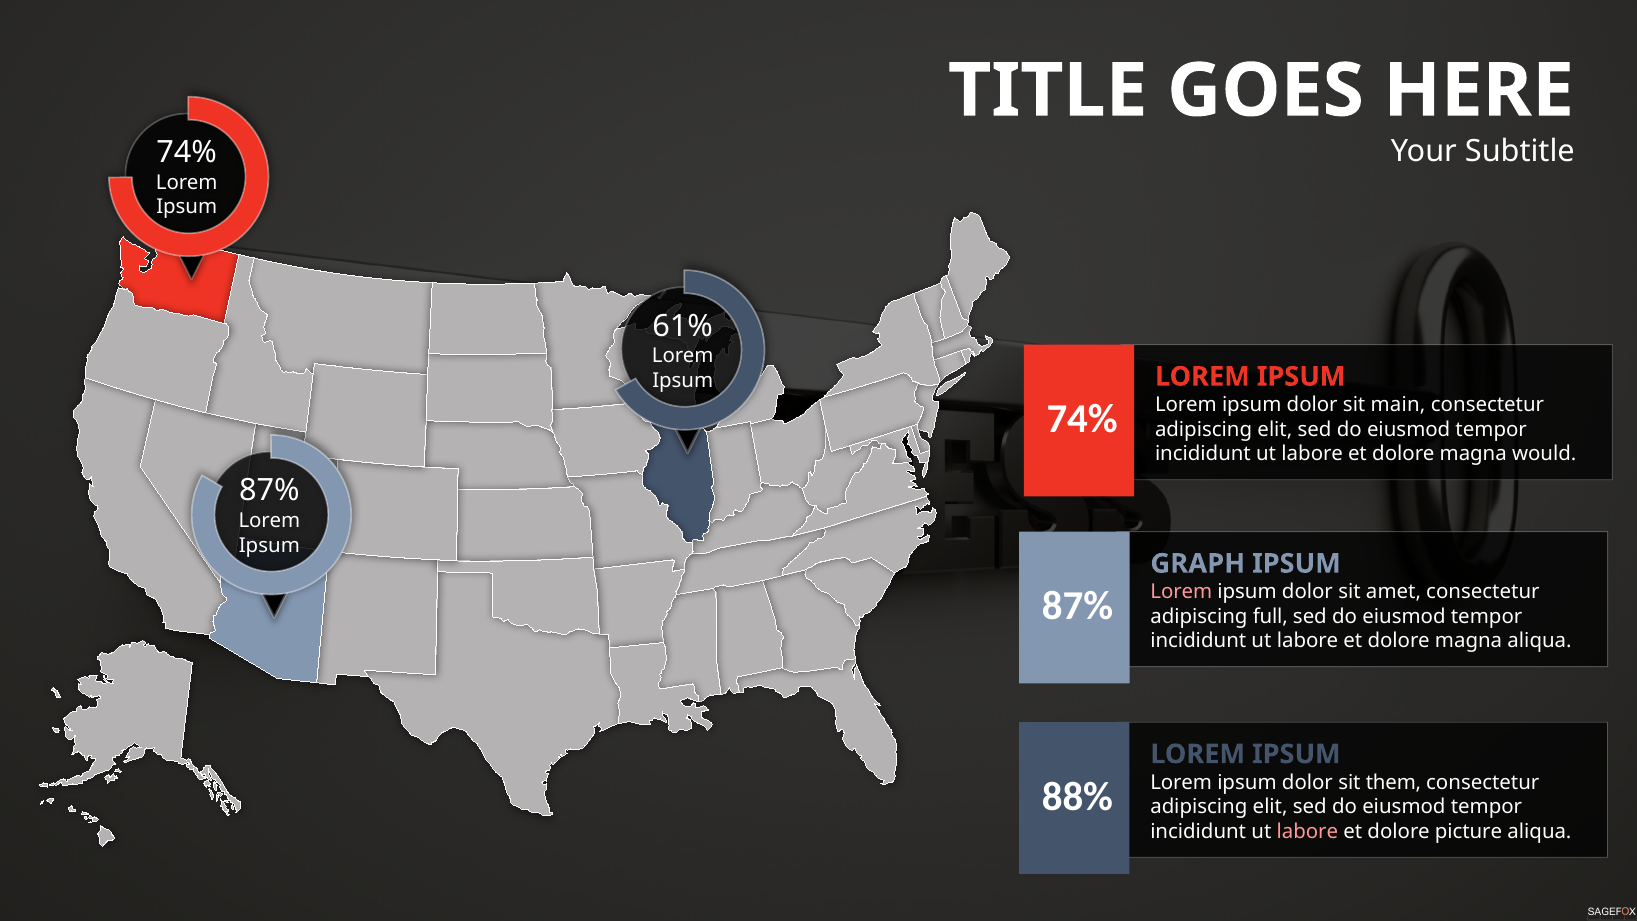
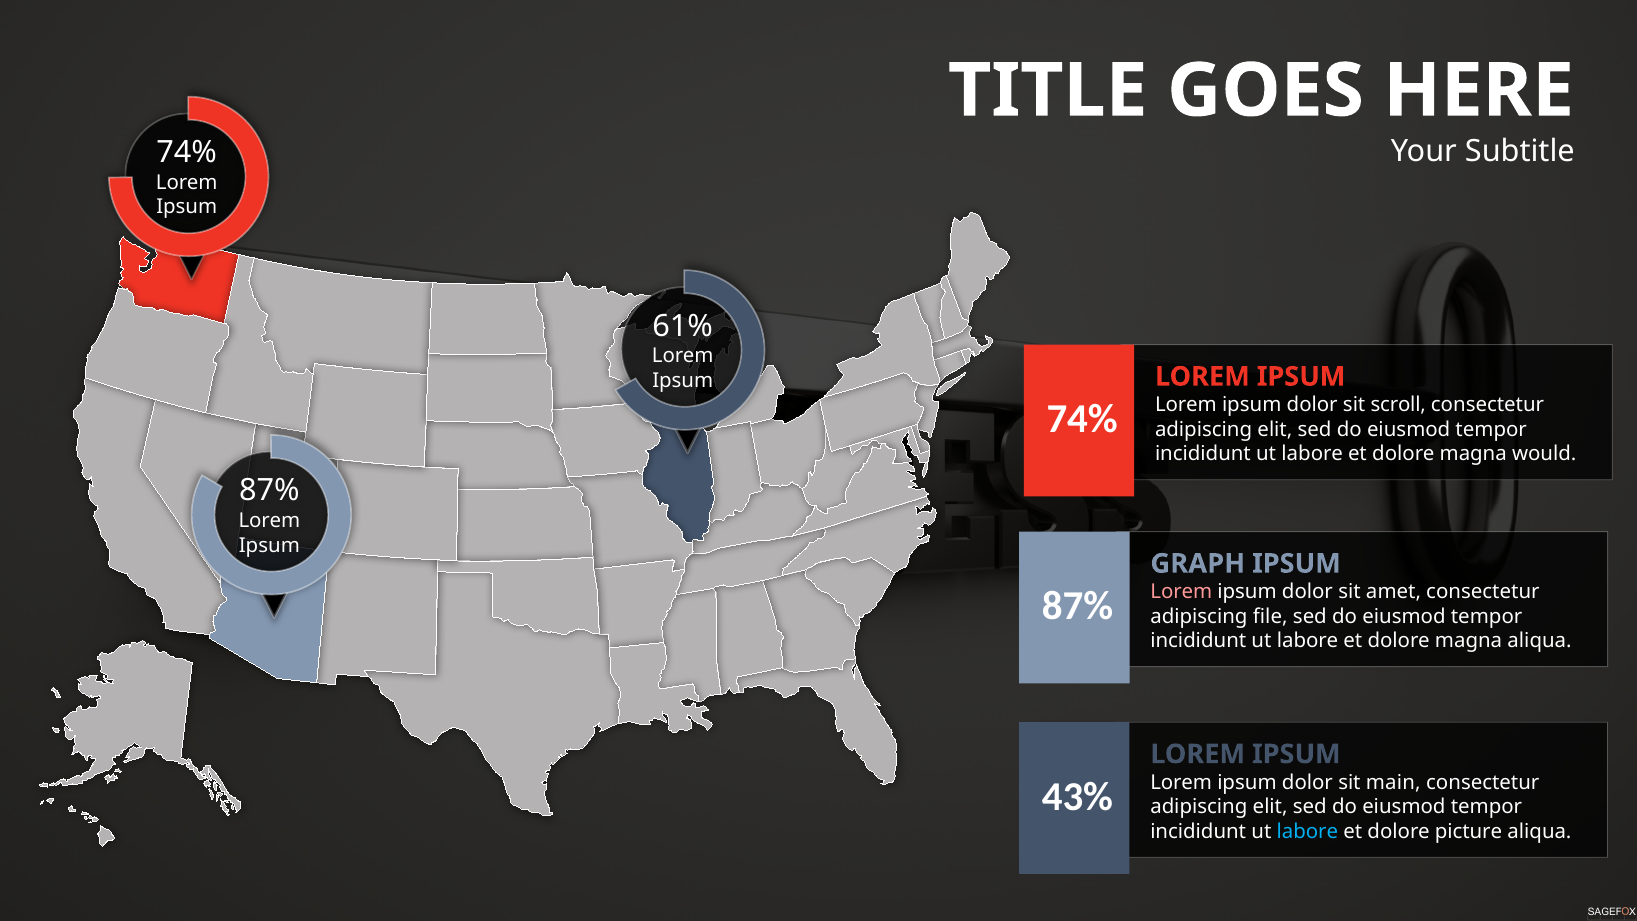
main: main -> scroll
full: full -> file
them: them -> main
88%: 88% -> 43%
labore at (1307, 831) colour: pink -> light blue
